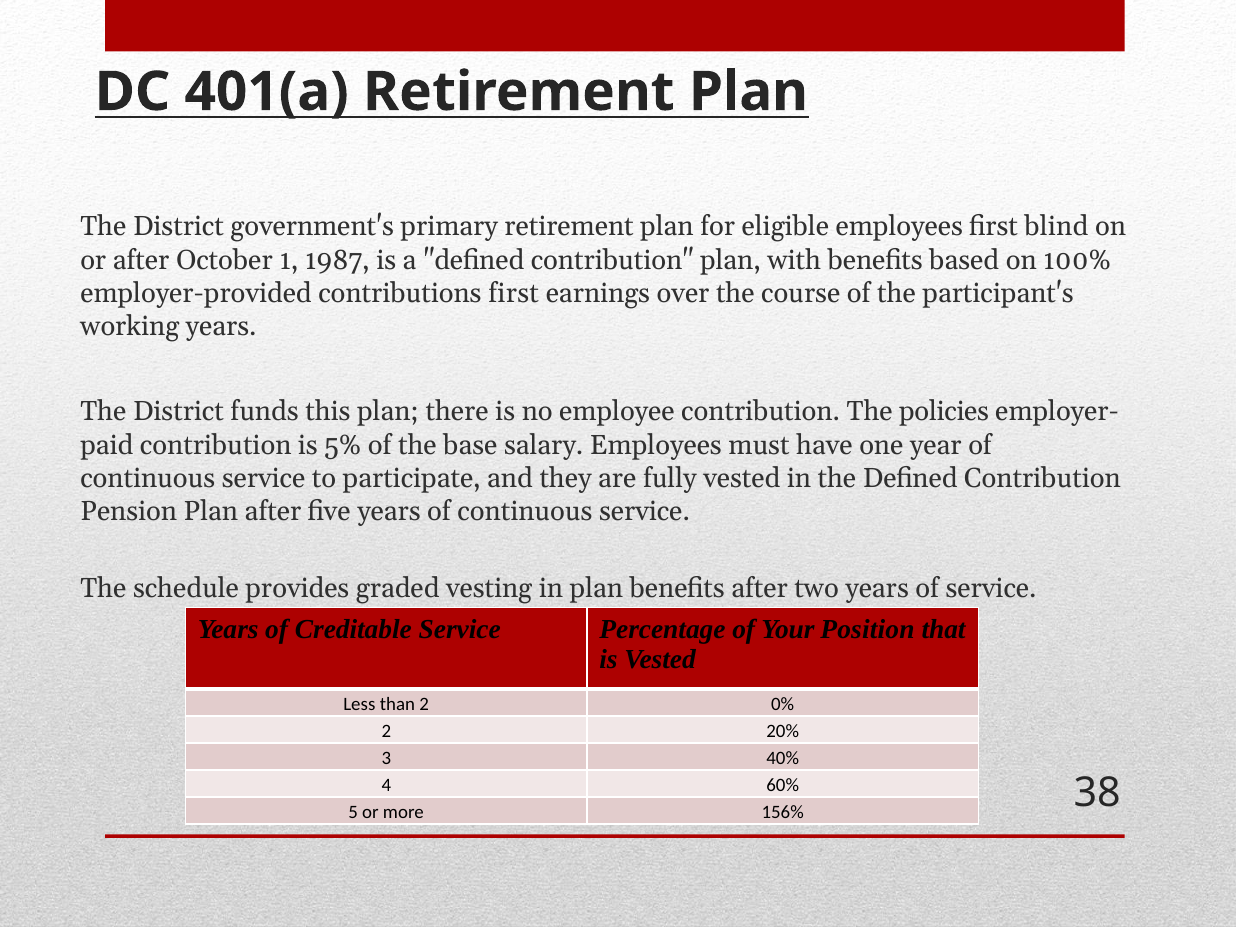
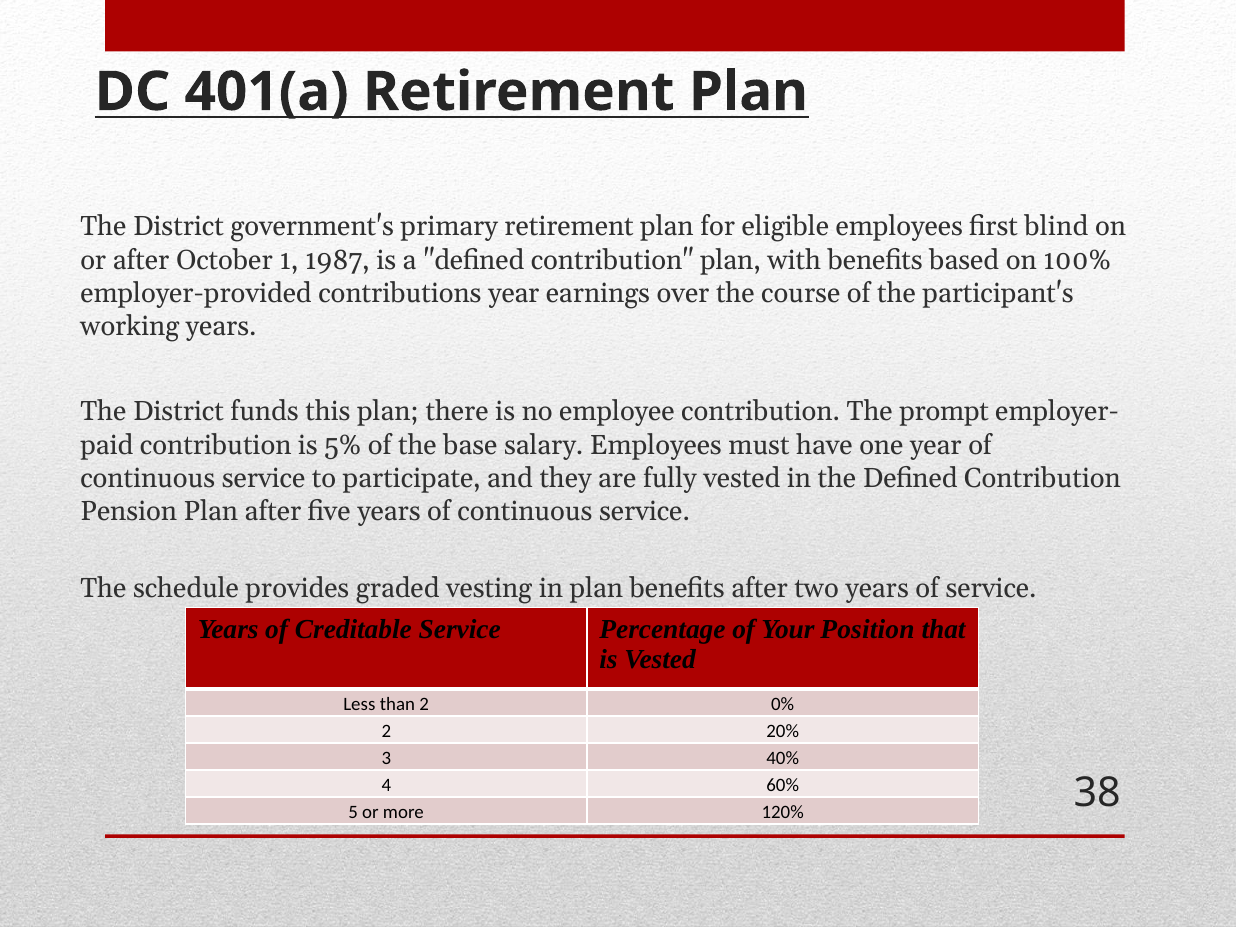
contributions first: first -> year
policies: policies -> prompt
156%: 156% -> 120%
